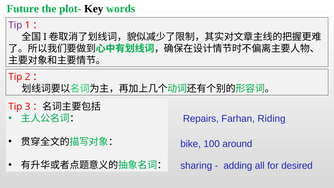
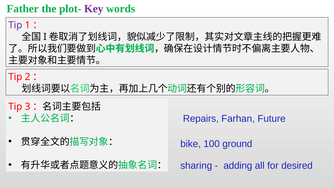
Future: Future -> Father
Key colour: black -> purple
Riding: Riding -> Future
around: around -> ground
